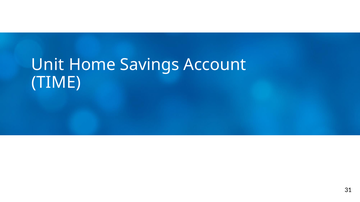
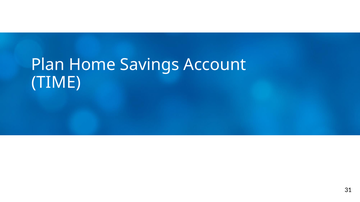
Unit: Unit -> Plan
